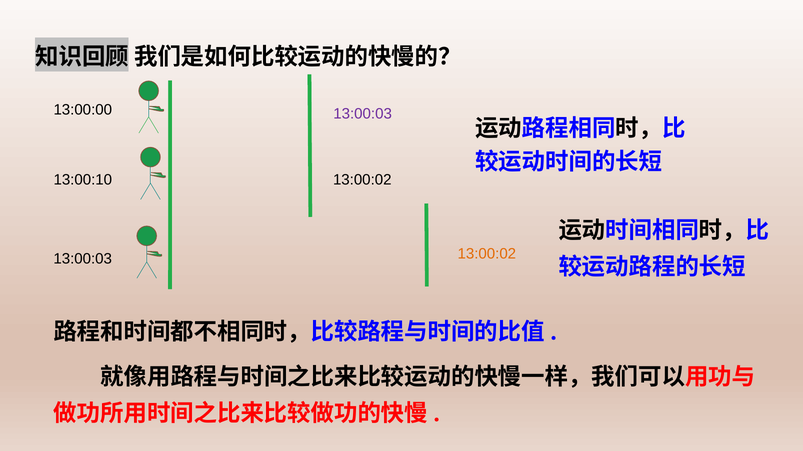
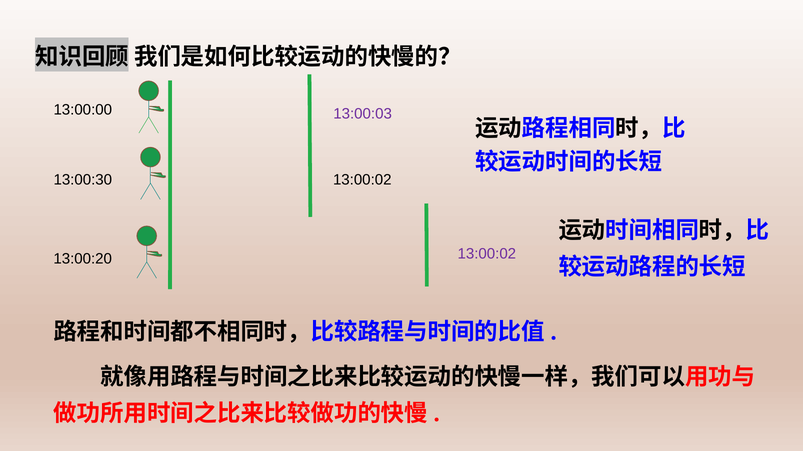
13:00:10: 13:00:10 -> 13:00:30
13:00:02 at (487, 254) colour: orange -> purple
13:00:03 at (83, 259): 13:00:03 -> 13:00:20
